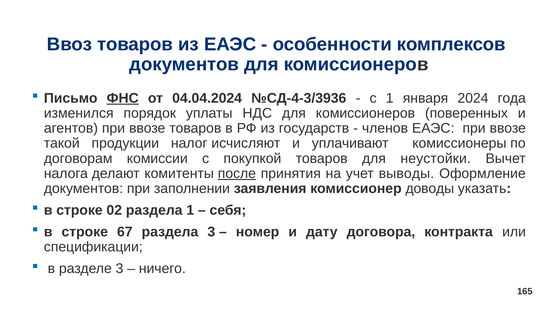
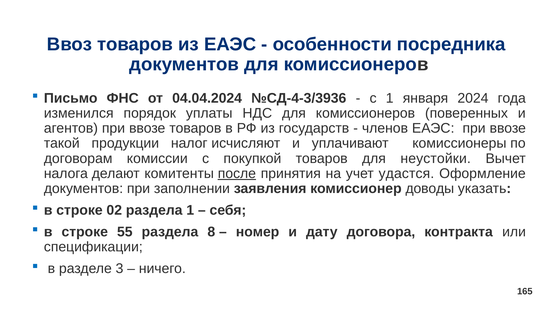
комплексов: комплексов -> посредника
ФНС underline: present -> none
выводы: выводы -> удастся
67: 67 -> 55
раздела 3: 3 -> 8
